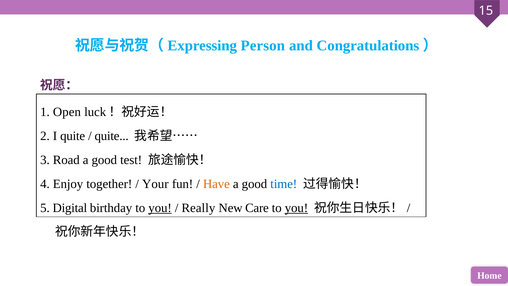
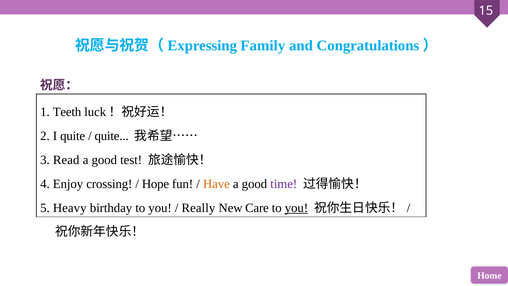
Person: Person -> Family
Open: Open -> Teeth
Road: Road -> Read
together: together -> crossing
Your: Your -> Hope
time colour: blue -> purple
Digital: Digital -> Heavy
you at (160, 208) underline: present -> none
